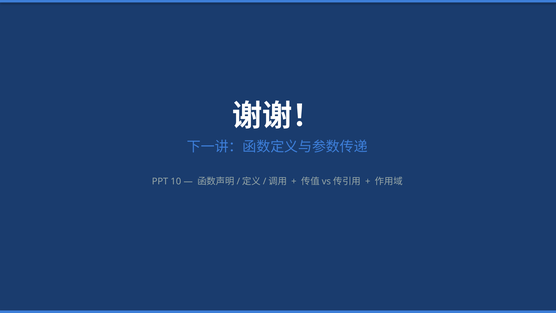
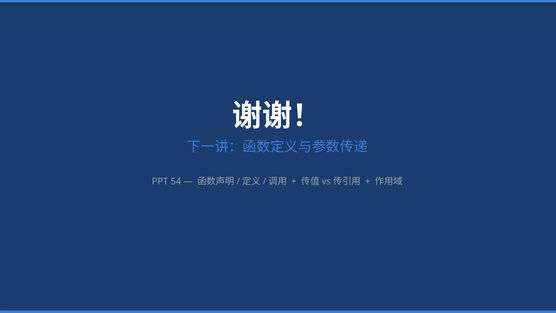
10: 10 -> 54
